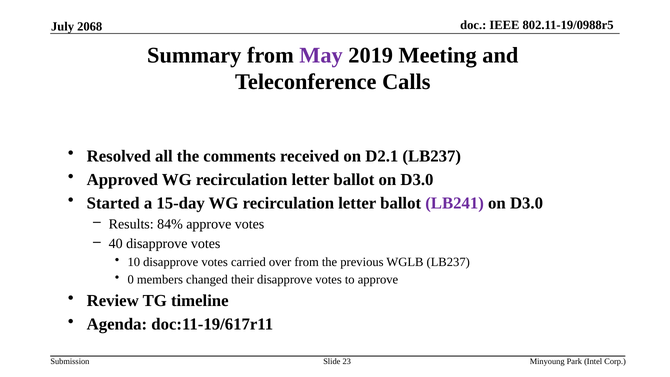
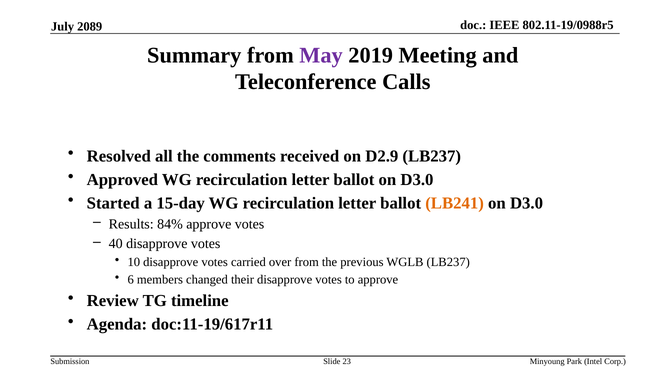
2068: 2068 -> 2089
D2.1: D2.1 -> D2.9
LB241 colour: purple -> orange
0: 0 -> 6
